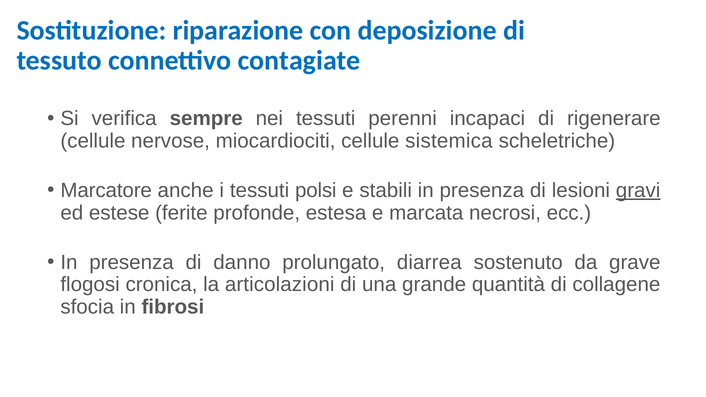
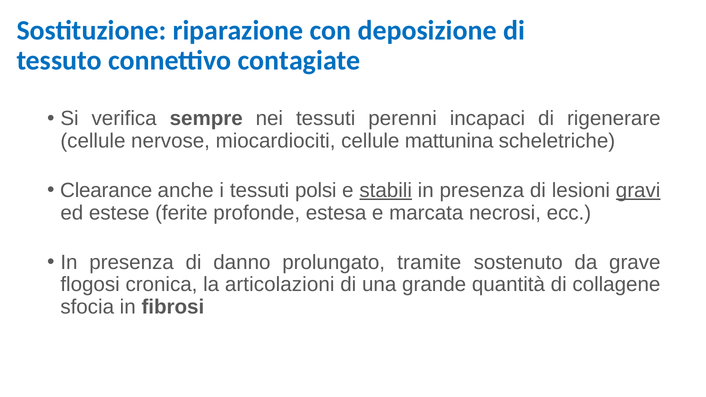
sistemica: sistemica -> mattunina
Marcatore: Marcatore -> Clearance
stabili underline: none -> present
diarrea: diarrea -> tramite
